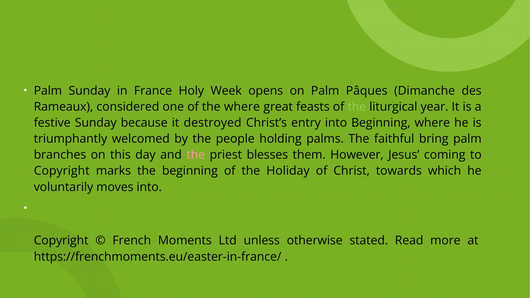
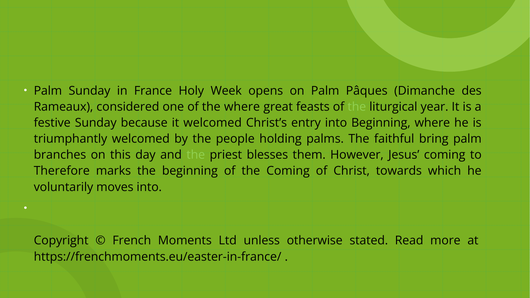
it destroyed: destroyed -> welcomed
the at (196, 155) colour: pink -> light green
Copyright at (62, 171): Copyright -> Therefore
the Holiday: Holiday -> Coming
